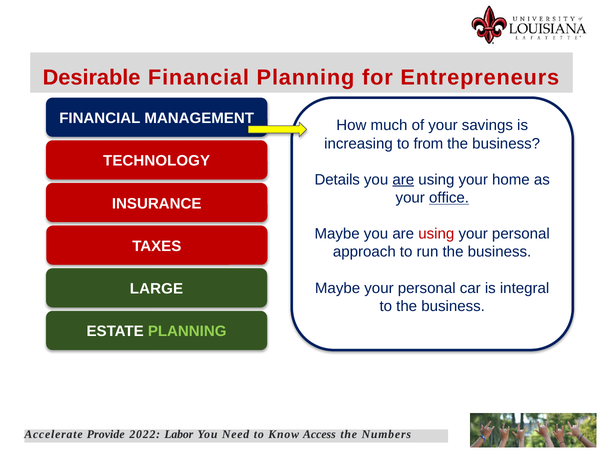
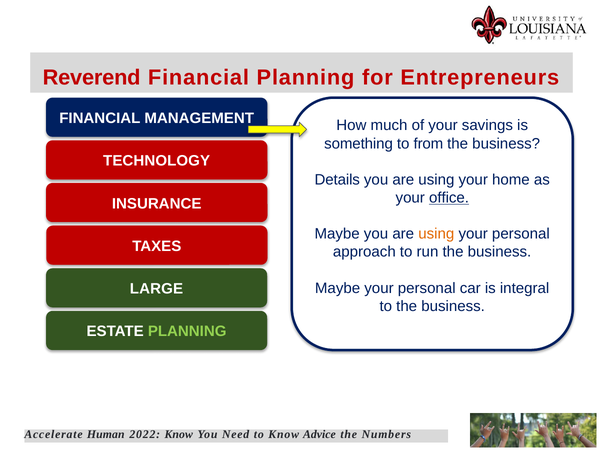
Desirable: Desirable -> Reverend
increasing: increasing -> something
are at (403, 180) underline: present -> none
using at (436, 234) colour: red -> orange
Provide: Provide -> Human
2022 Labor: Labor -> Know
Access: Access -> Advice
